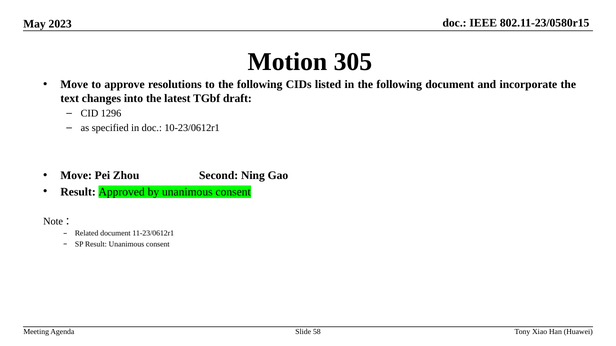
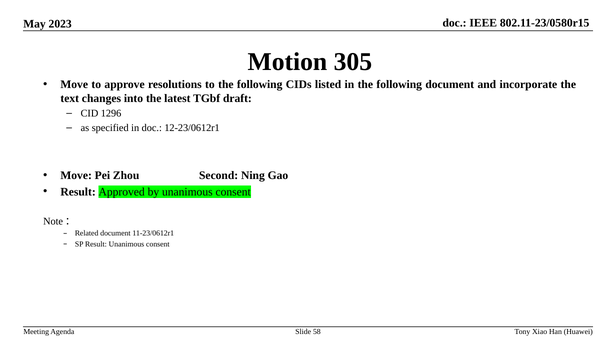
10-23/0612r1: 10-23/0612r1 -> 12-23/0612r1
